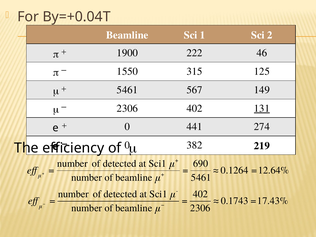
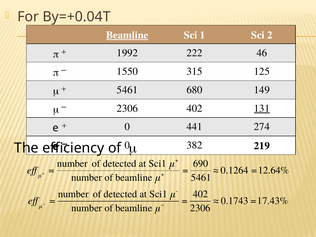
Beamline at (127, 35) underline: none -> present
1900: 1900 -> 1992
567: 567 -> 680
